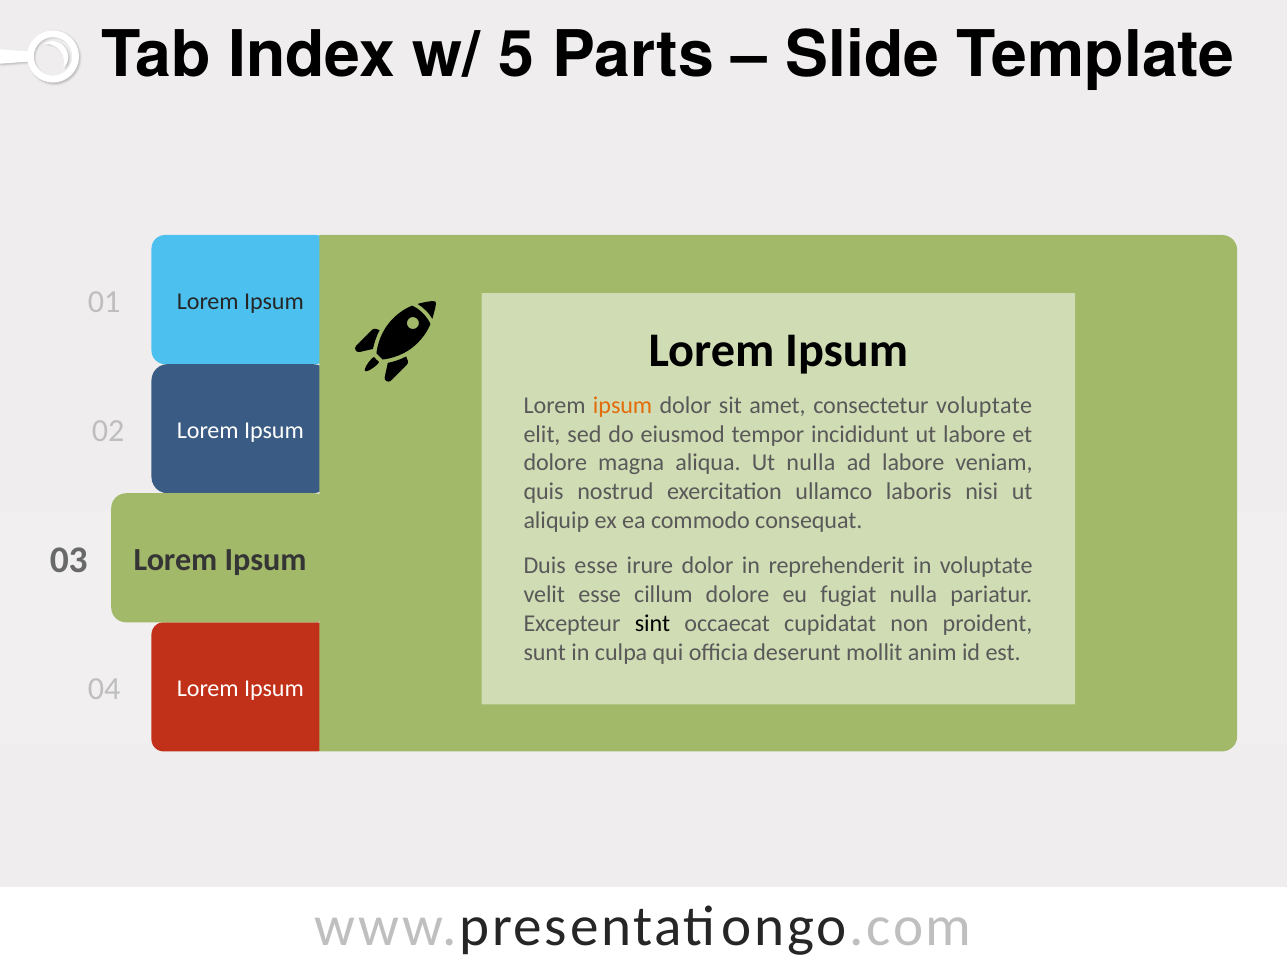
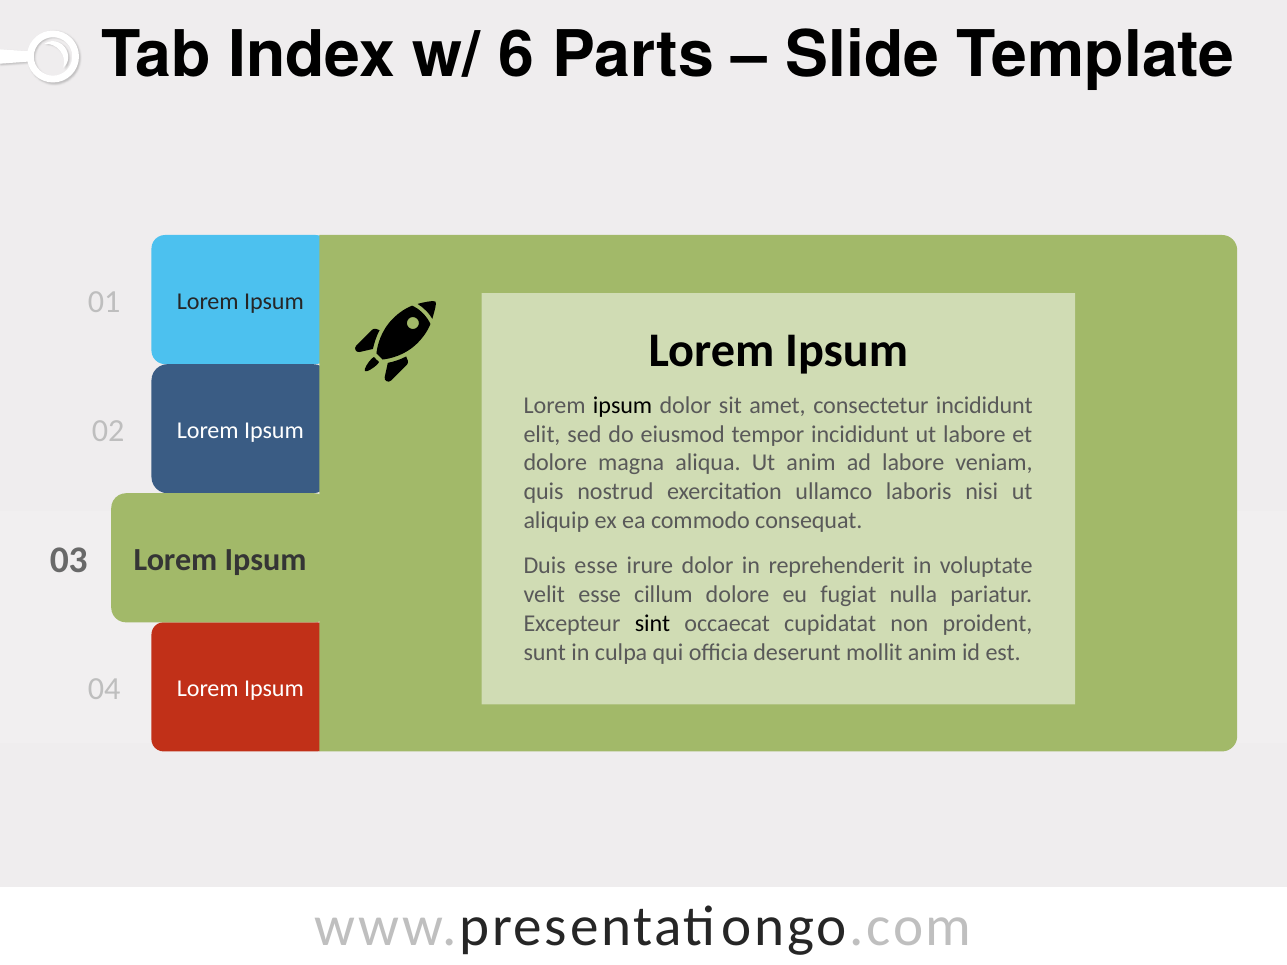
5: 5 -> 6
ipsum at (623, 405) colour: orange -> black
consectetur voluptate: voluptate -> incididunt
Ut nulla: nulla -> anim
